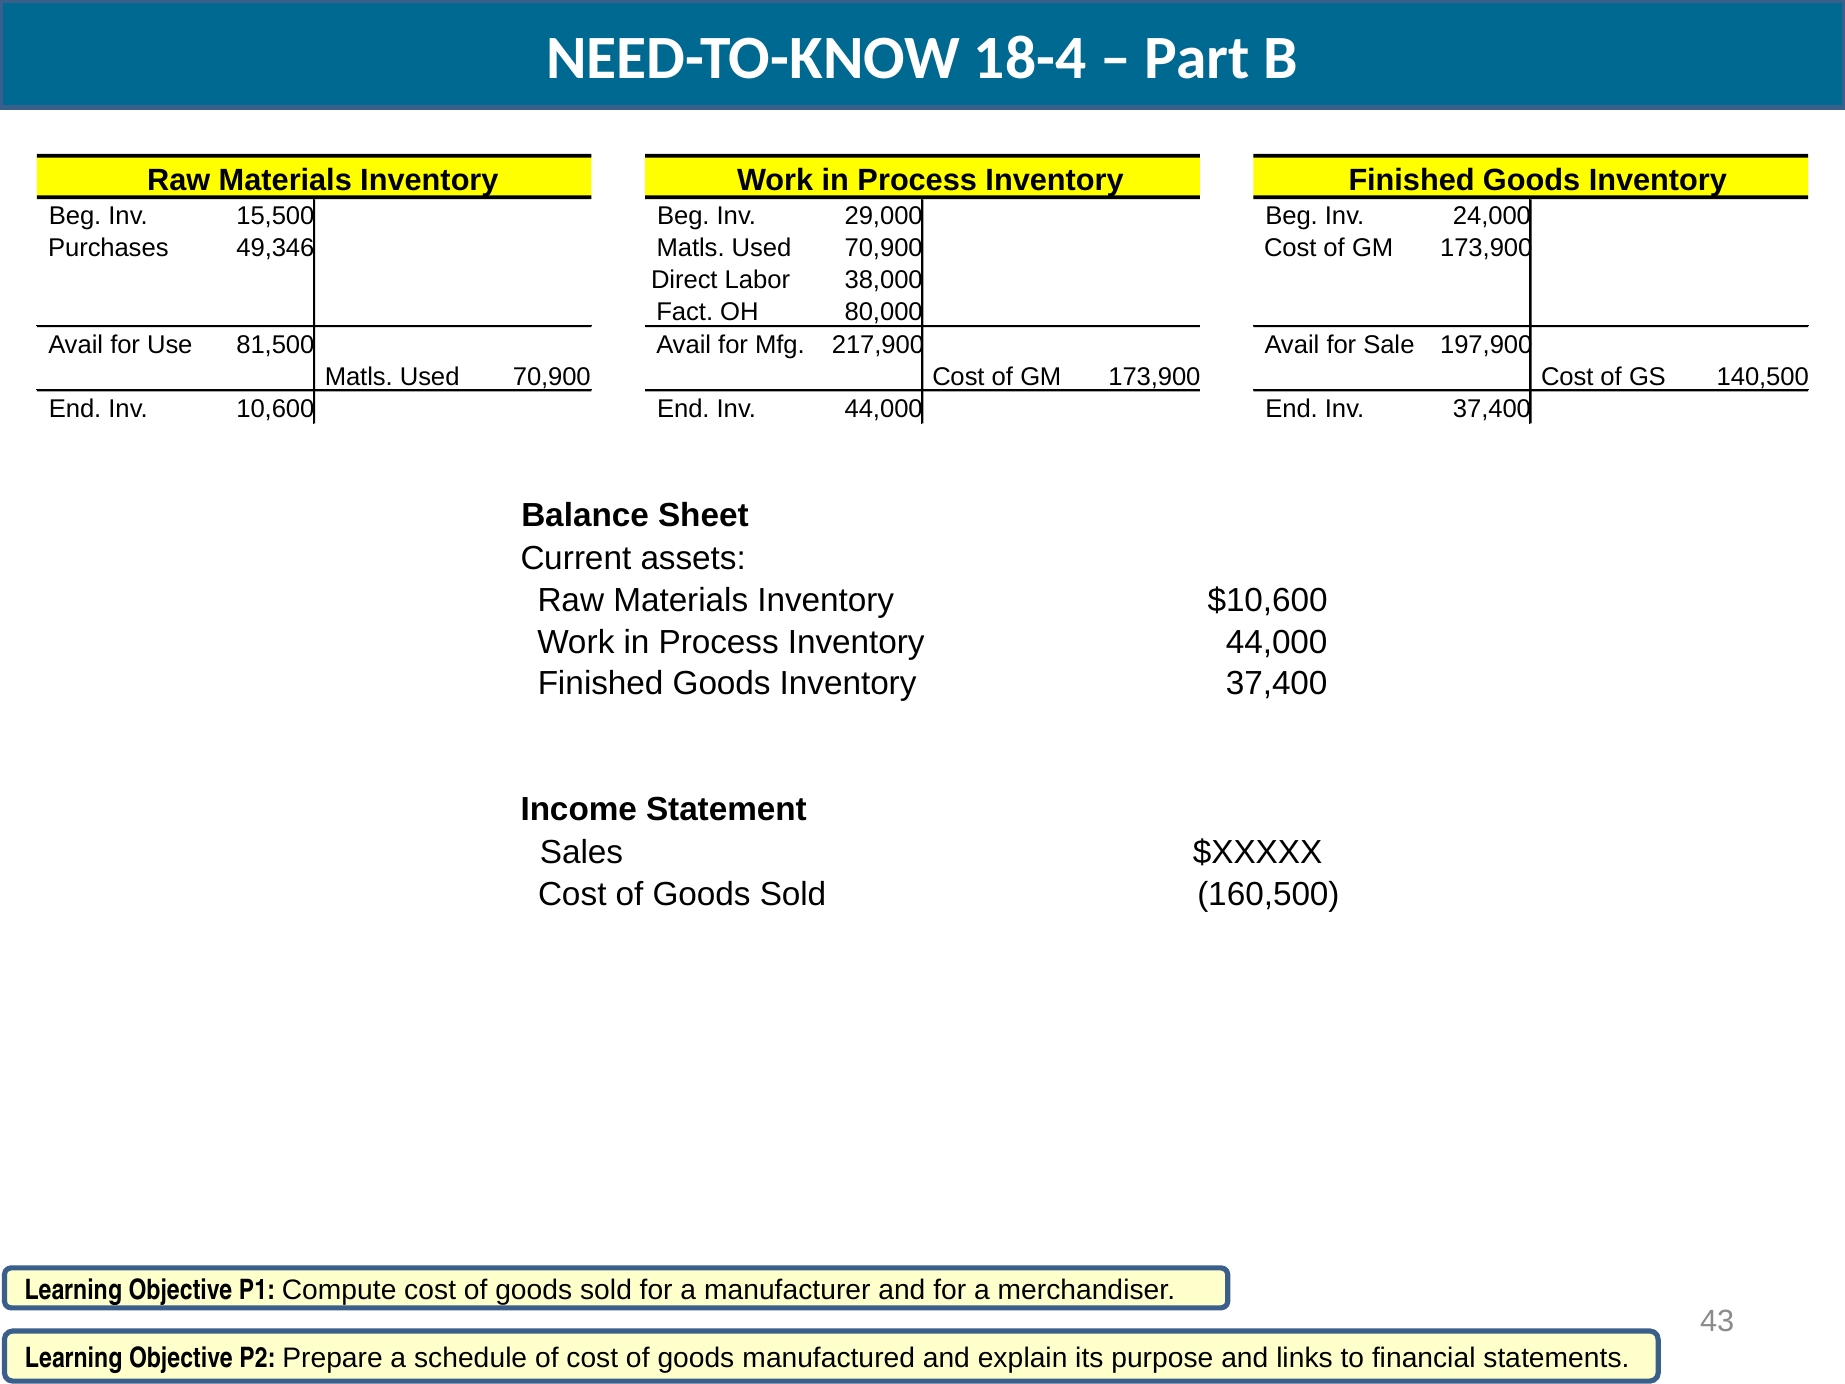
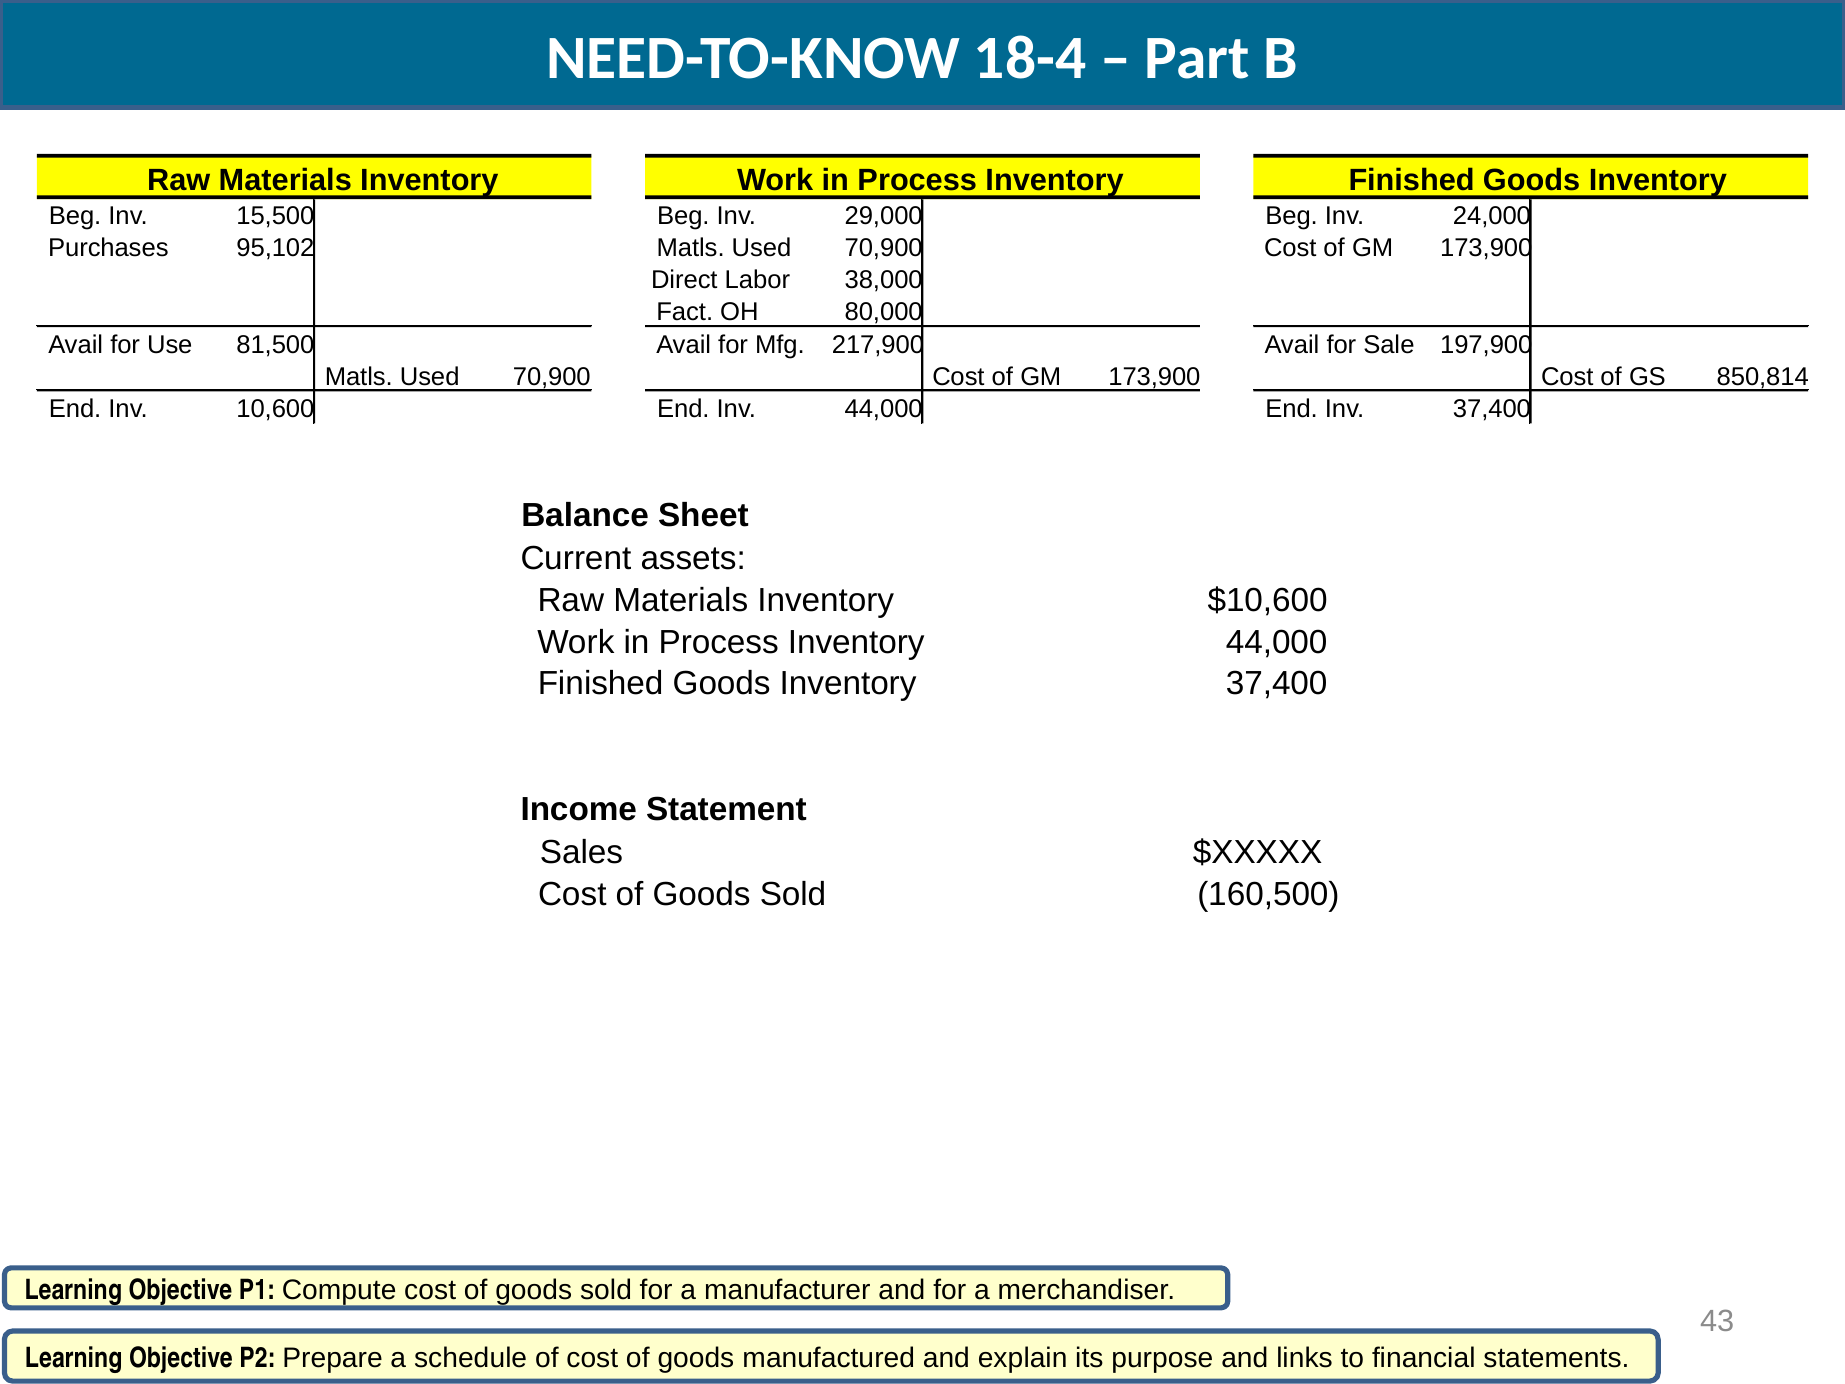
49,346: 49,346 -> 95,102
140,500: 140,500 -> 850,814
